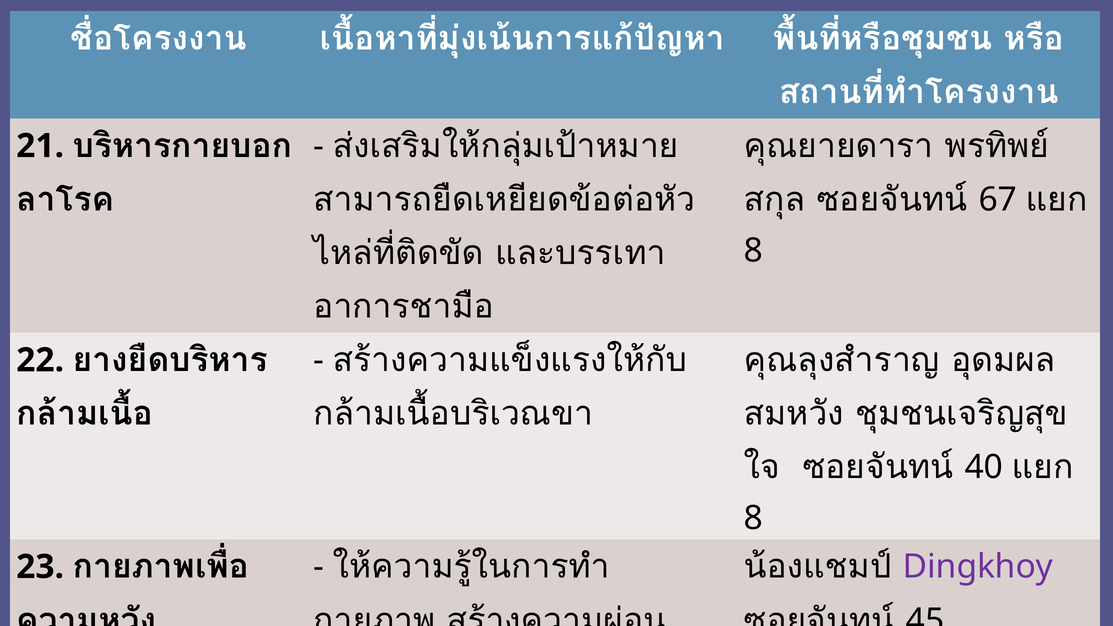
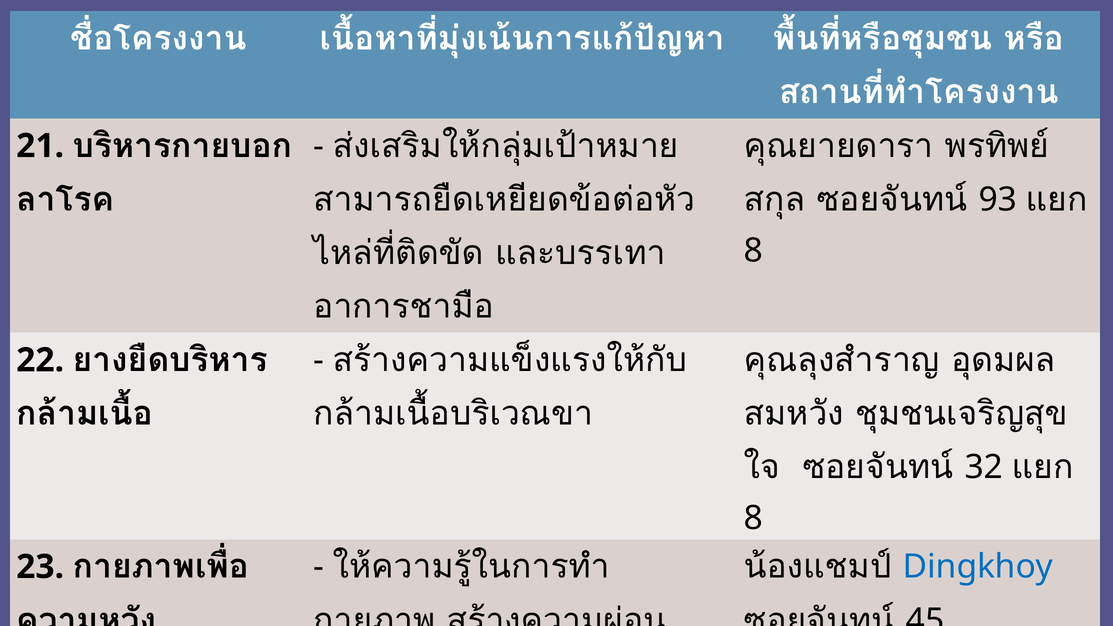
67: 67 -> 93
40: 40 -> 32
Dingkhoy colour: purple -> blue
